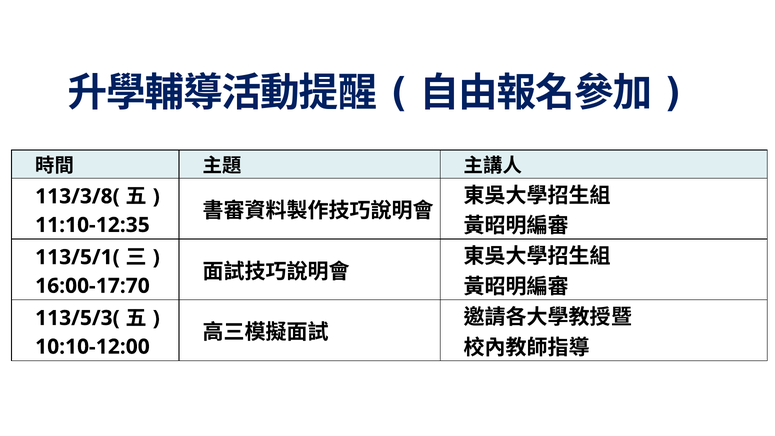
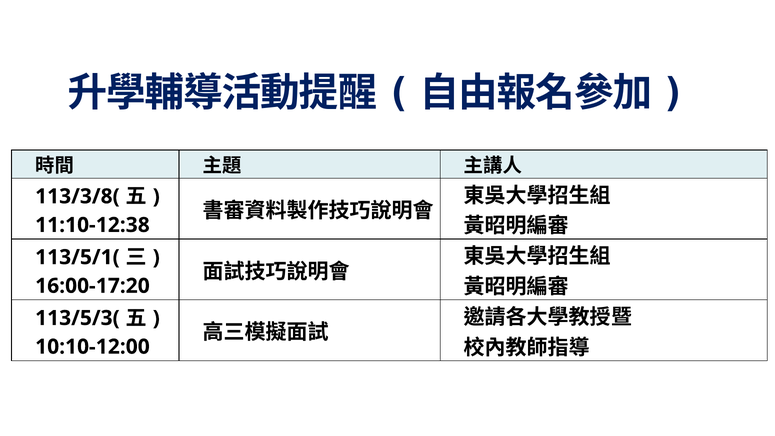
11:10-12:35: 11:10-12:35 -> 11:10-12:38
16:00-17:70: 16:00-17:70 -> 16:00-17:20
